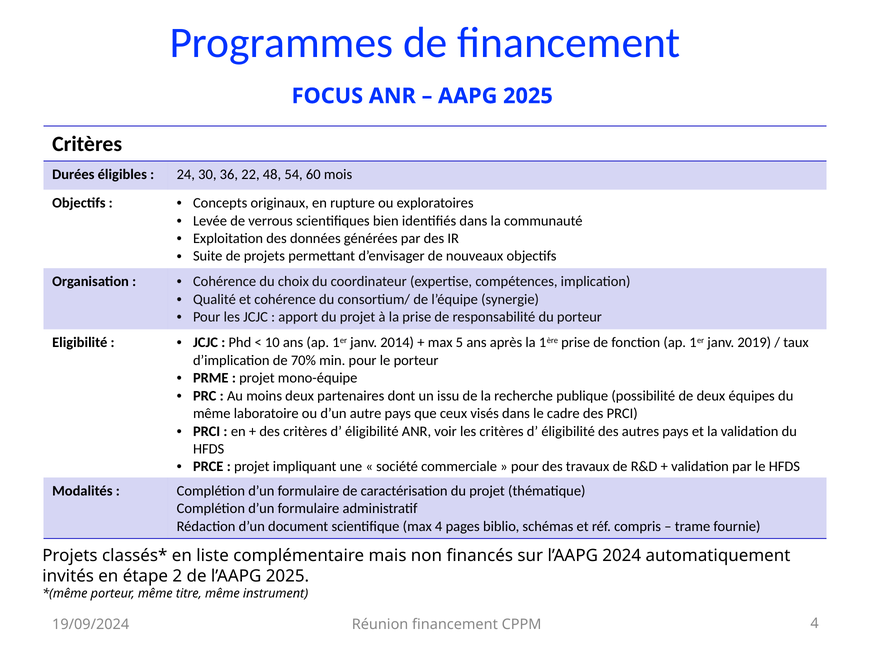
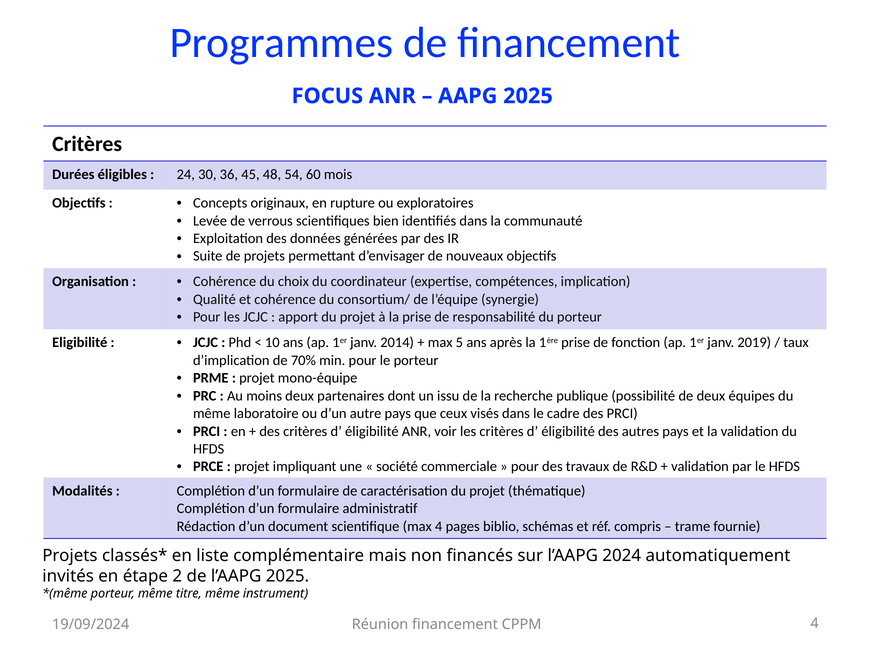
22: 22 -> 45
